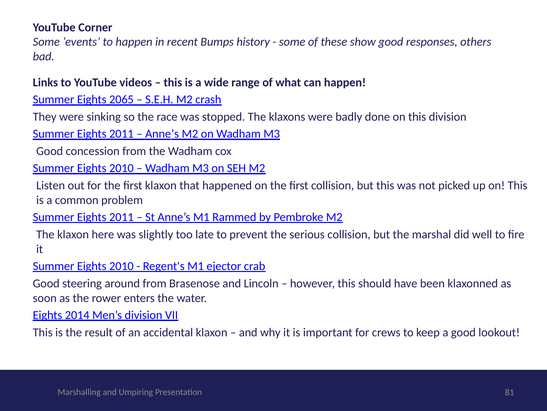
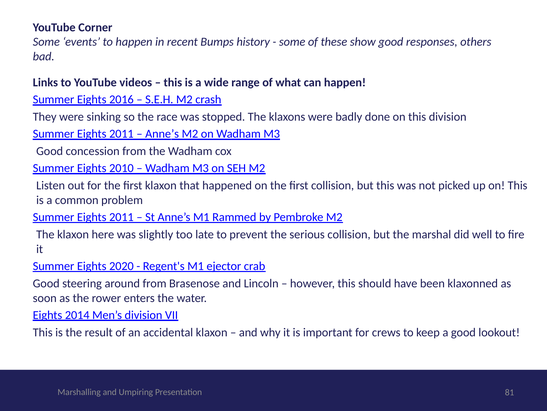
2065: 2065 -> 2016
2010 at (121, 266): 2010 -> 2020
